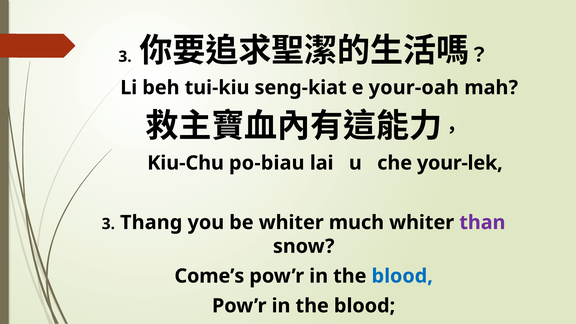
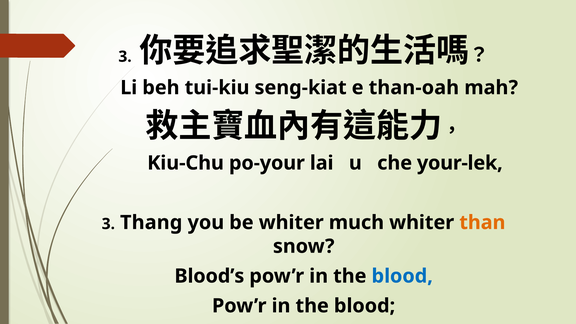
your-oah: your-oah -> than-oah
po-biau: po-biau -> po-your
than colour: purple -> orange
Come’s: Come’s -> Blood’s
